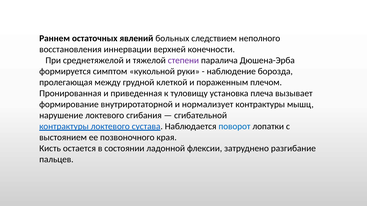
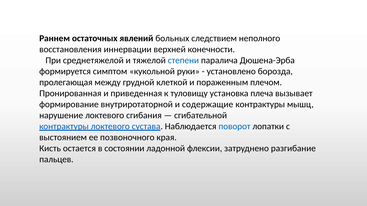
степени colour: purple -> blue
наблюдение: наблюдение -> установлено
нормализует: нормализует -> содержащие
